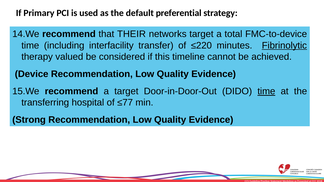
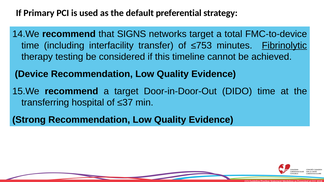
THEIR: THEIR -> SIGNS
≤220: ≤220 -> ≤753
valued: valued -> testing
time at (266, 91) underline: present -> none
≤77: ≤77 -> ≤37
